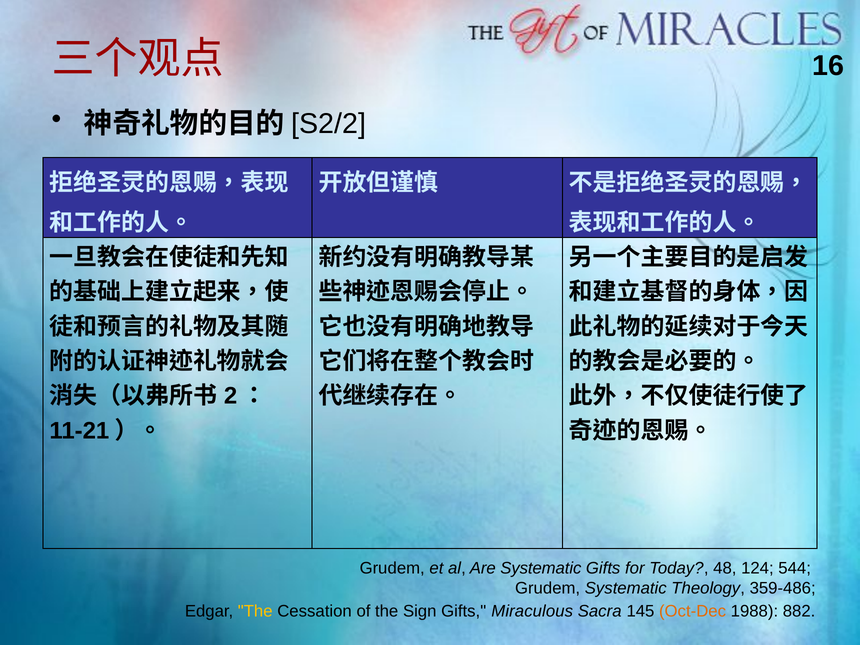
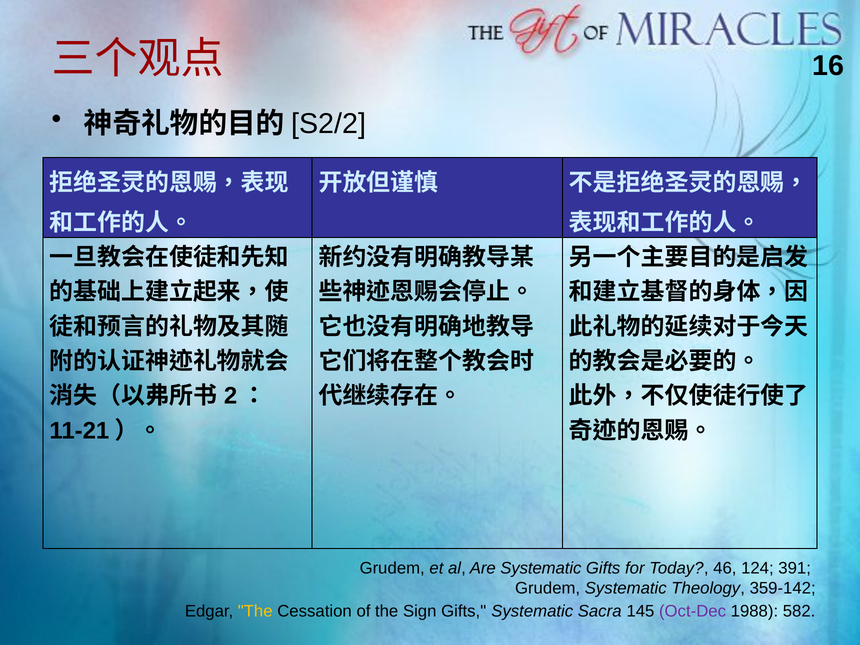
48: 48 -> 46
544: 544 -> 391
359-486: 359-486 -> 359-142
Gifts Miraculous: Miraculous -> Systematic
Oct-Dec colour: orange -> purple
882: 882 -> 582
